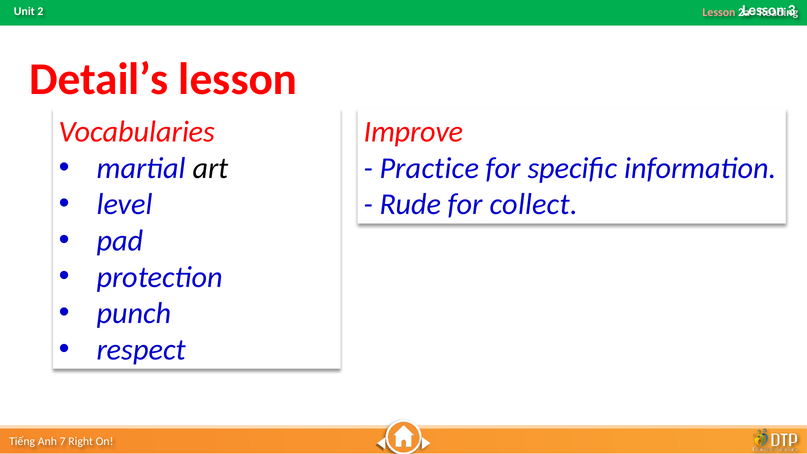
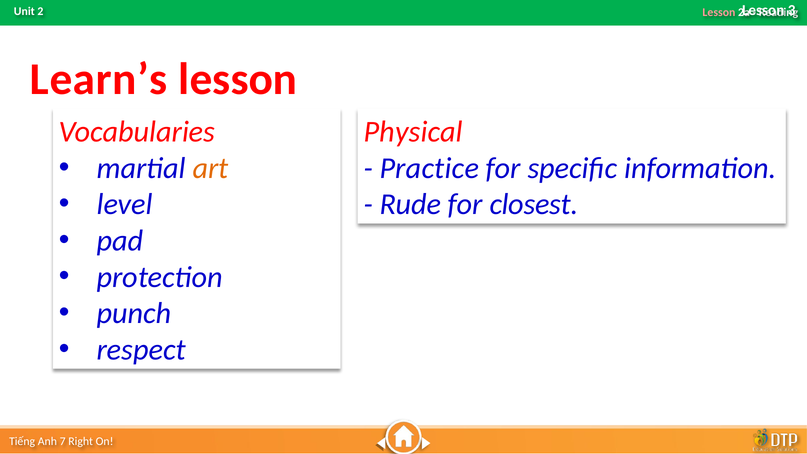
Detail’s: Detail’s -> Learn’s
Improve: Improve -> Physical
art colour: black -> orange
collect: collect -> closest
